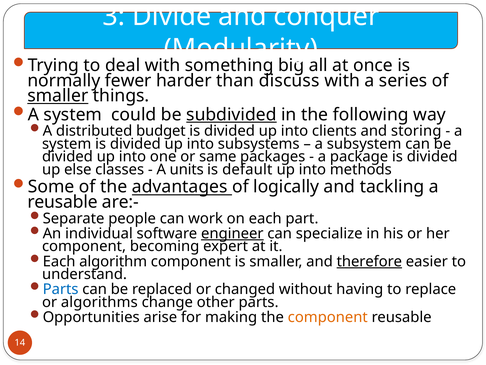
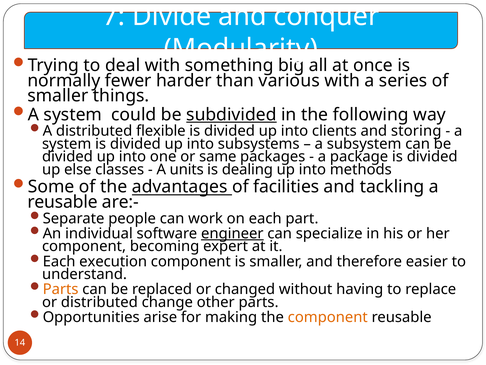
3: 3 -> 7
discuss: discuss -> various
smaller at (58, 96) underline: present -> none
budget: budget -> flexible
default: default -> dealing
logically: logically -> facilities
algorithm: algorithm -> execution
therefore underline: present -> none
Parts at (61, 289) colour: blue -> orange
or algorithms: algorithms -> distributed
